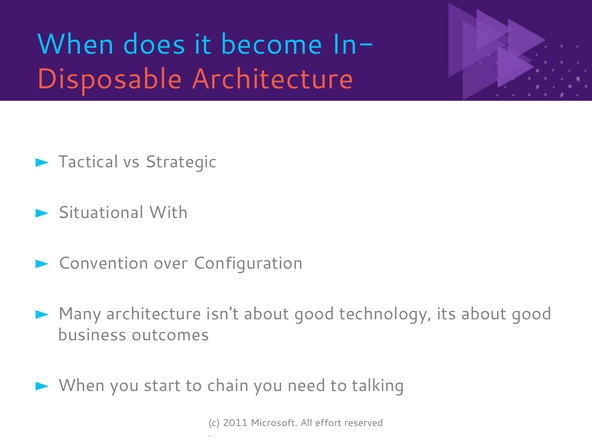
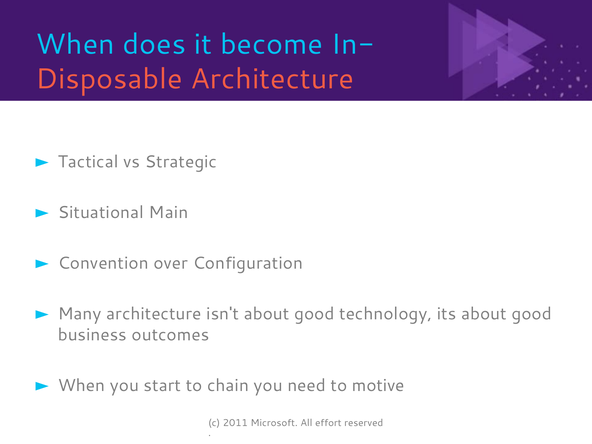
With: With -> Main
talking: talking -> motive
